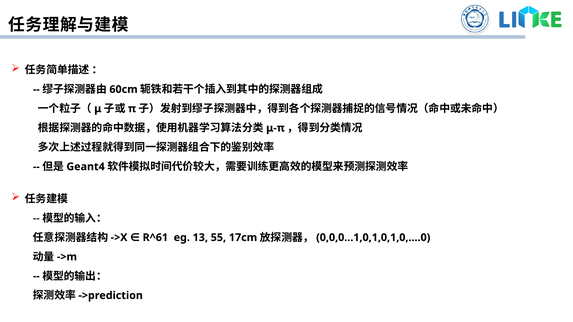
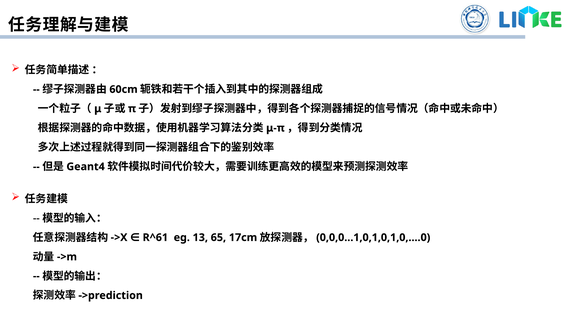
55: 55 -> 65
